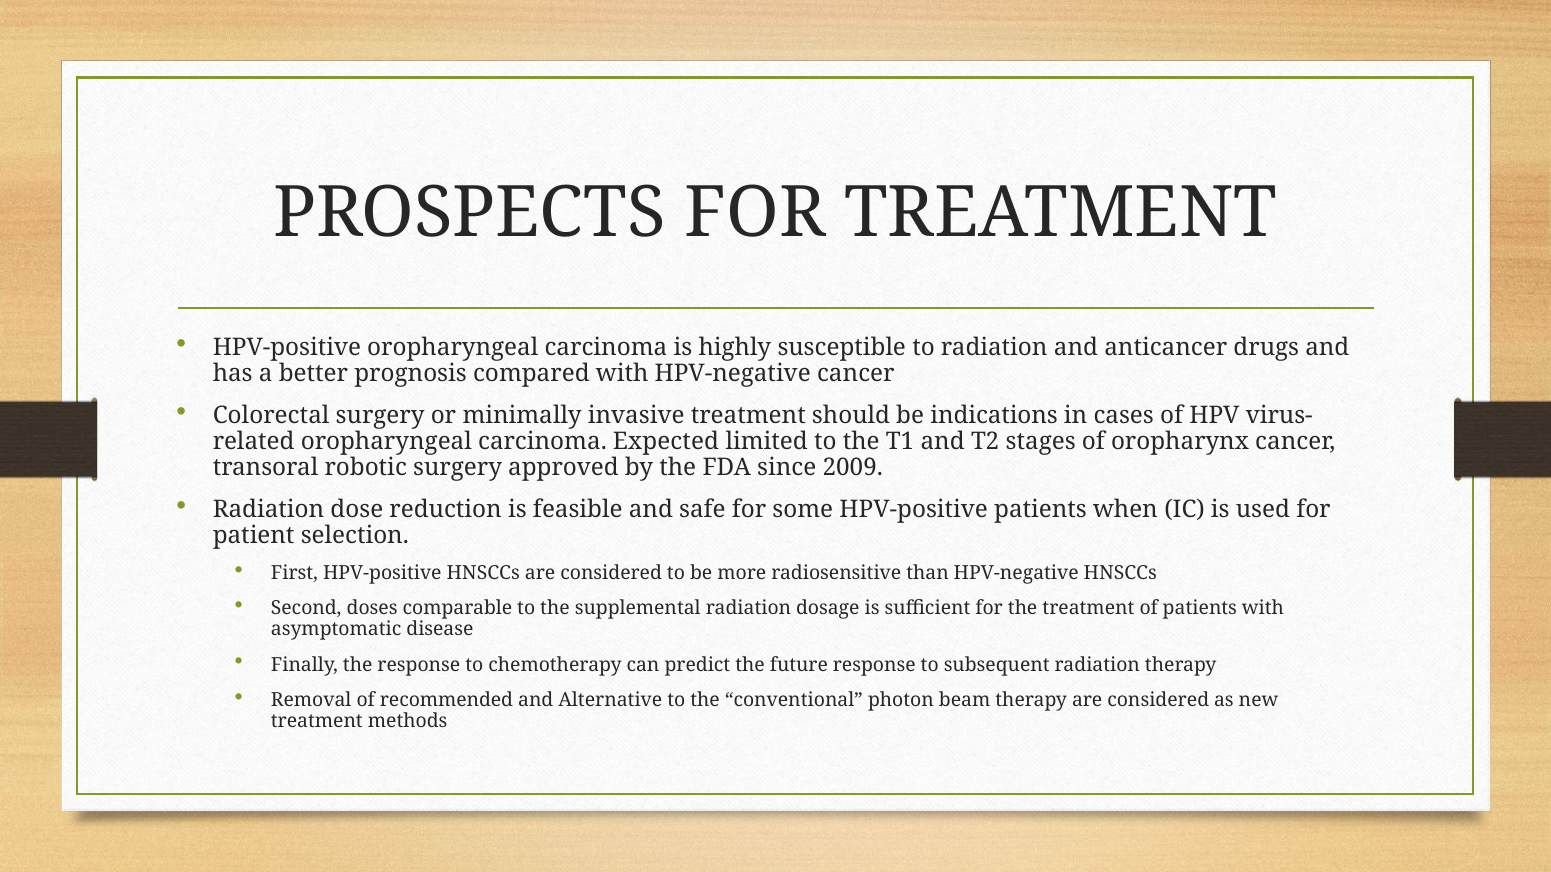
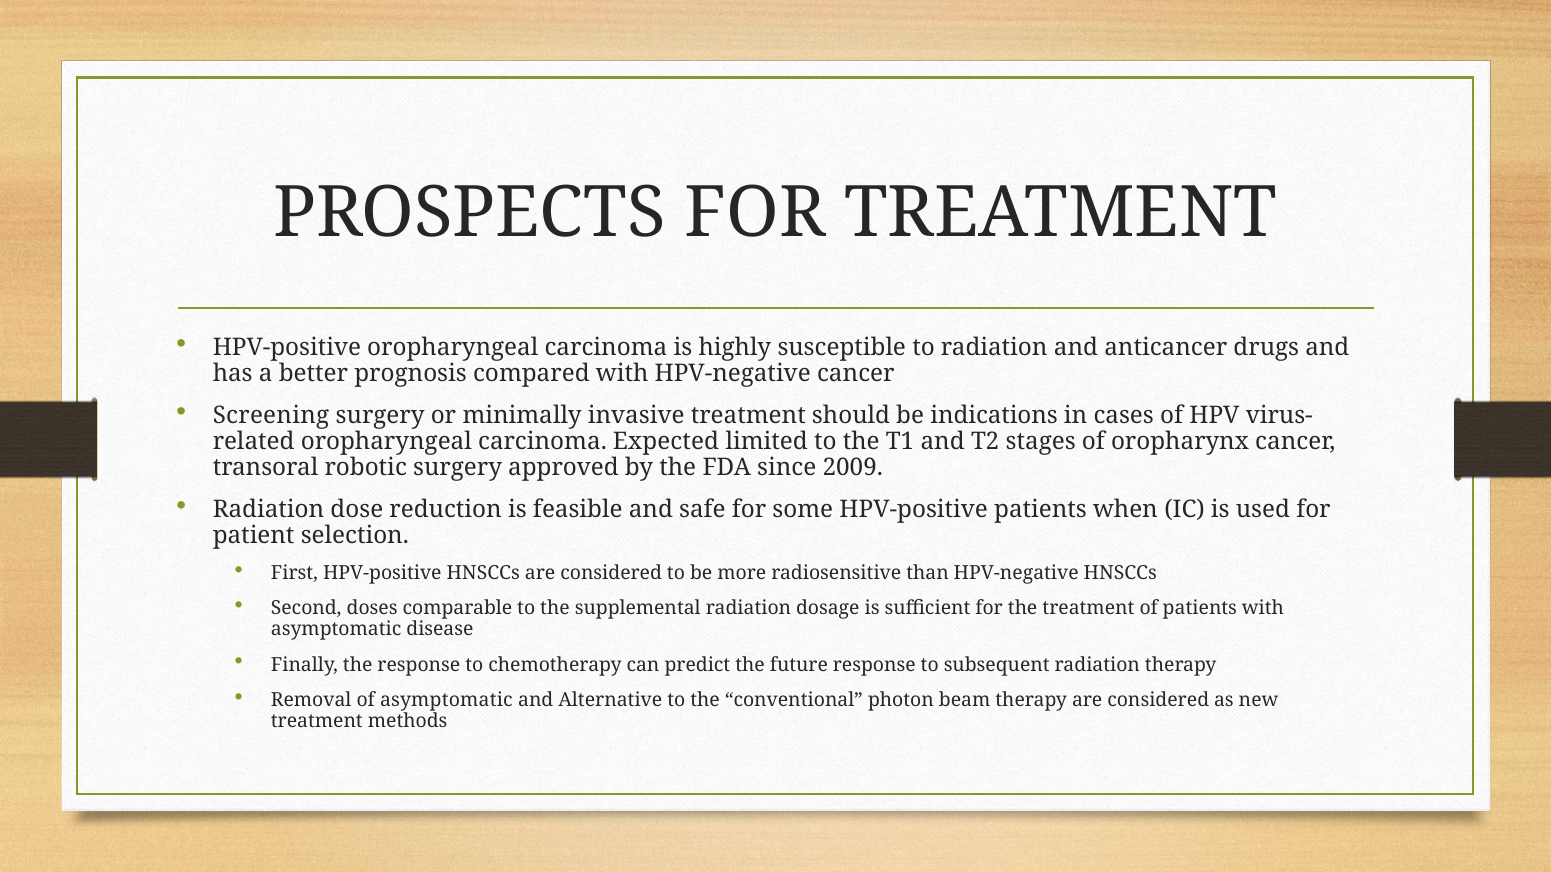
Colorectal: Colorectal -> Screening
of recommended: recommended -> asymptomatic
